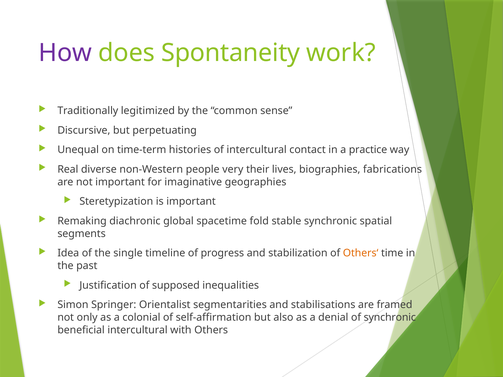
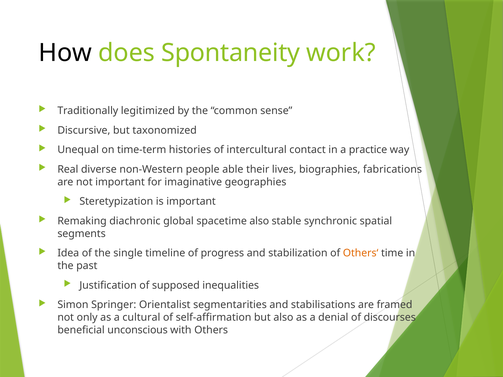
How colour: purple -> black
perpetuating: perpetuating -> taxonomized
very: very -> able
spacetime fold: fold -> also
colonial: colonial -> cultural
of synchronic: synchronic -> discourses
beneficial intercultural: intercultural -> unconscious
